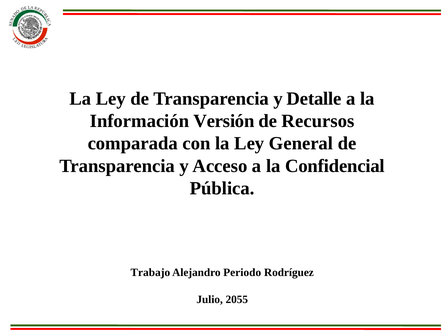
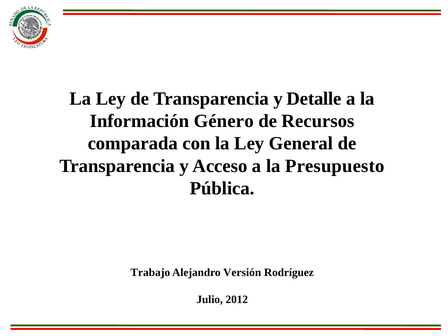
Versión: Versión -> Género
Confidencial: Confidencial -> Presupuesto
Periodo: Periodo -> Versión
2055: 2055 -> 2012
